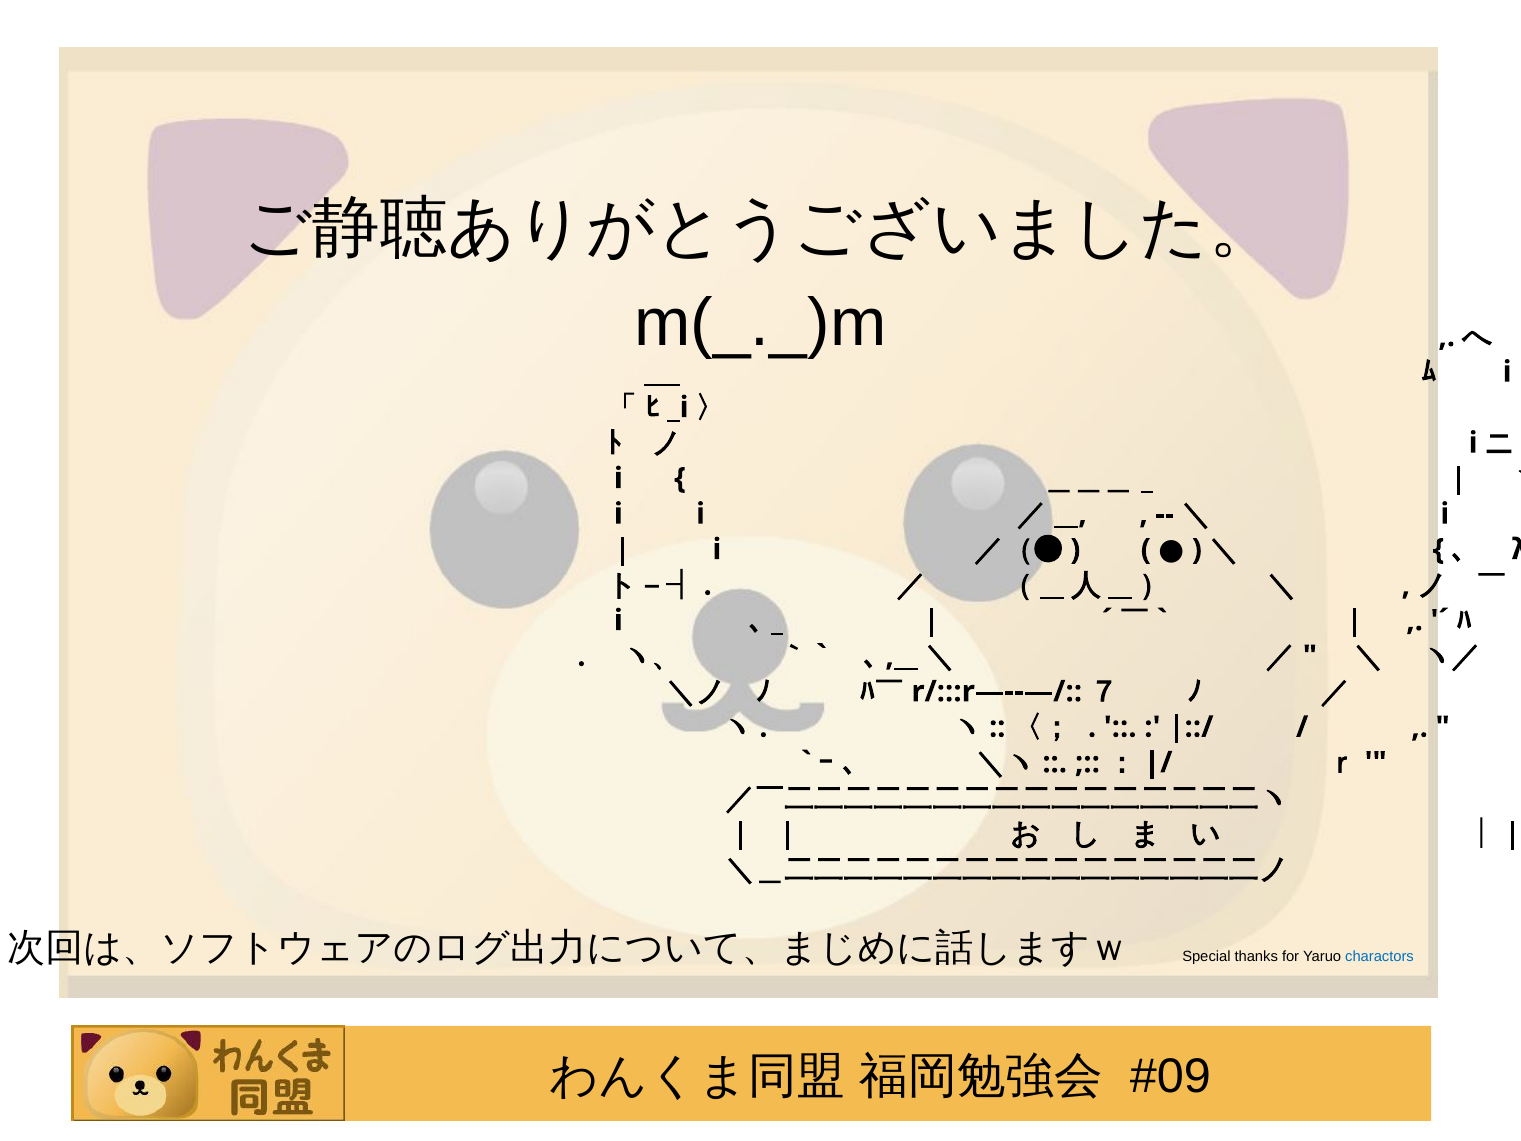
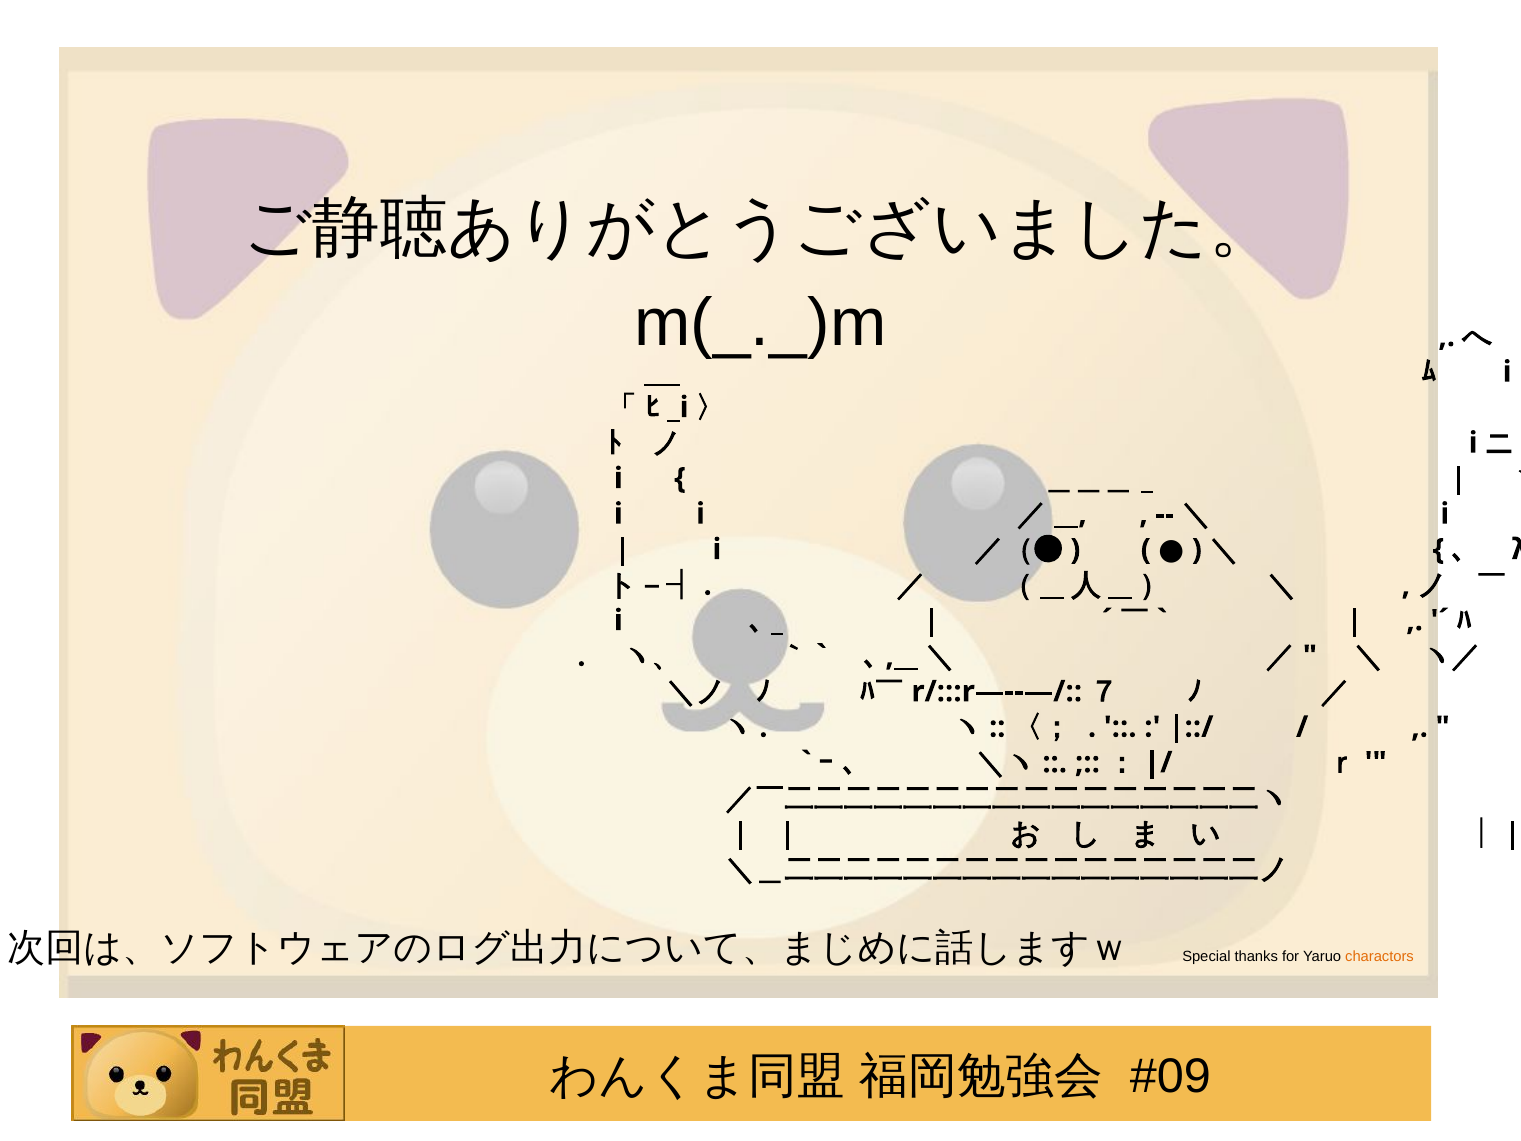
charactors colour: blue -> orange
